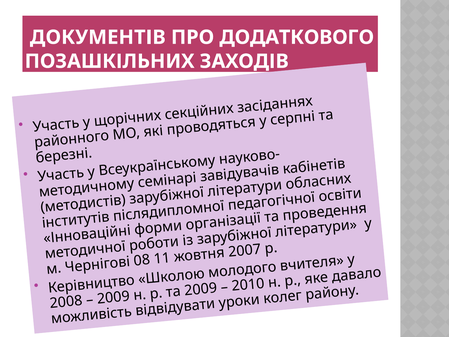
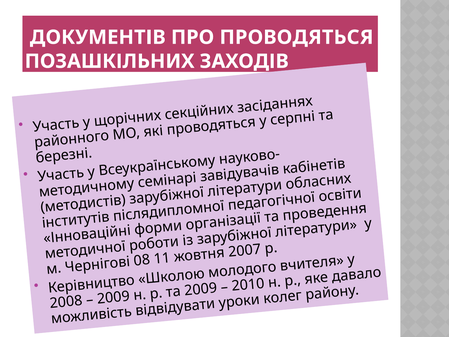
ПРО ДОДАТКОВОГО: ДОДАТКОВОГО -> ПРОВОДЯТЬСЯ
